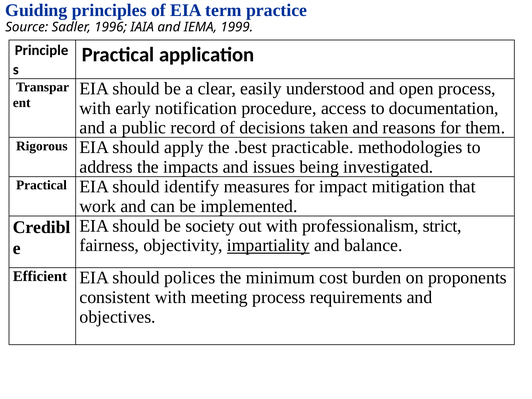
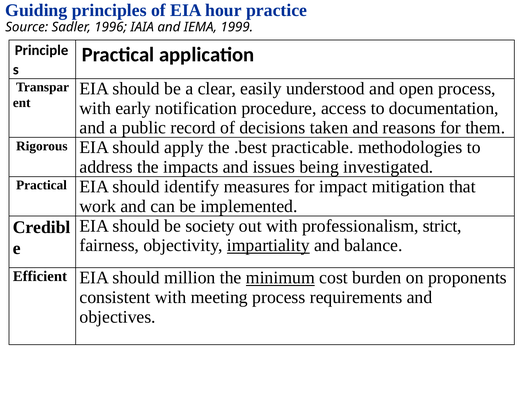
term: term -> hour
polices: polices -> million
minimum underline: none -> present
